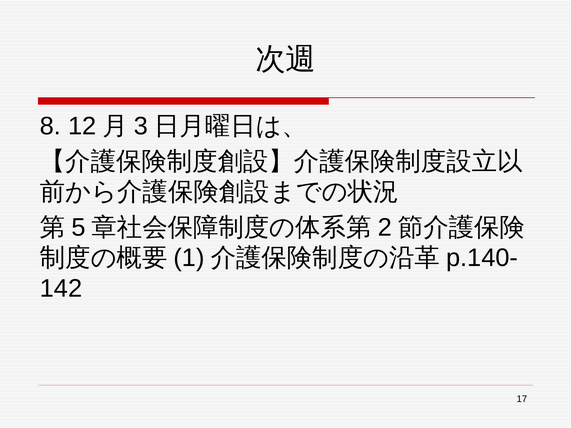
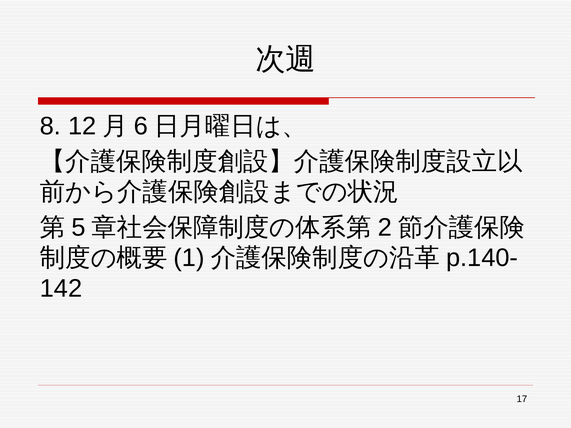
3: 3 -> 6
